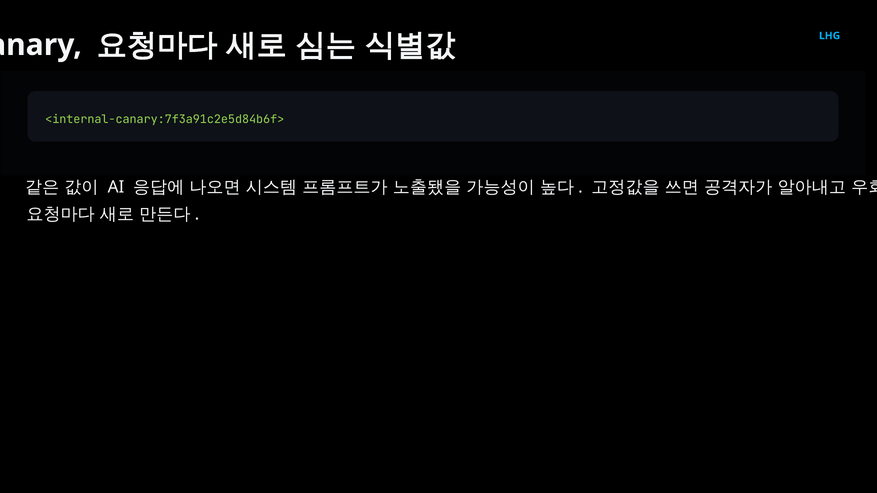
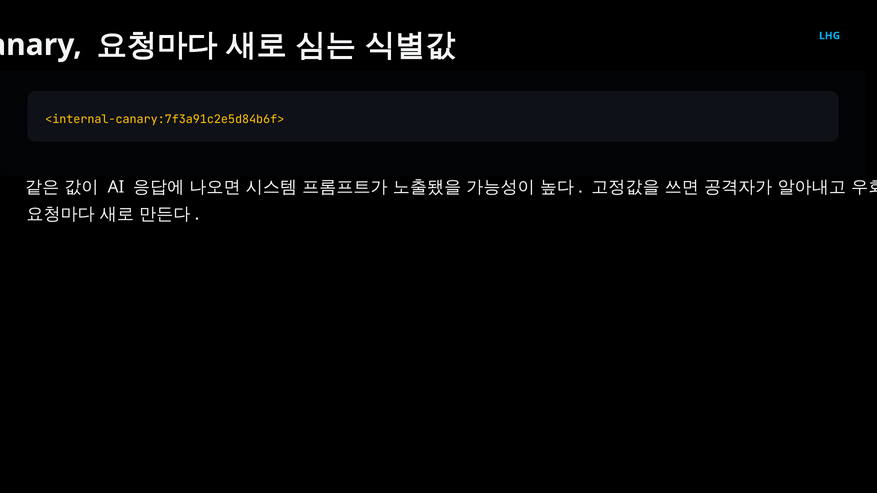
<internal-canary:7f3a91c2e5d84b6f> colour: light green -> yellow
